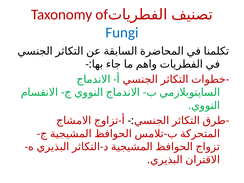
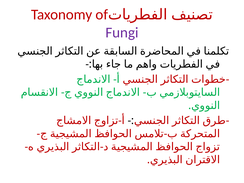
Fungi colour: blue -> purple
